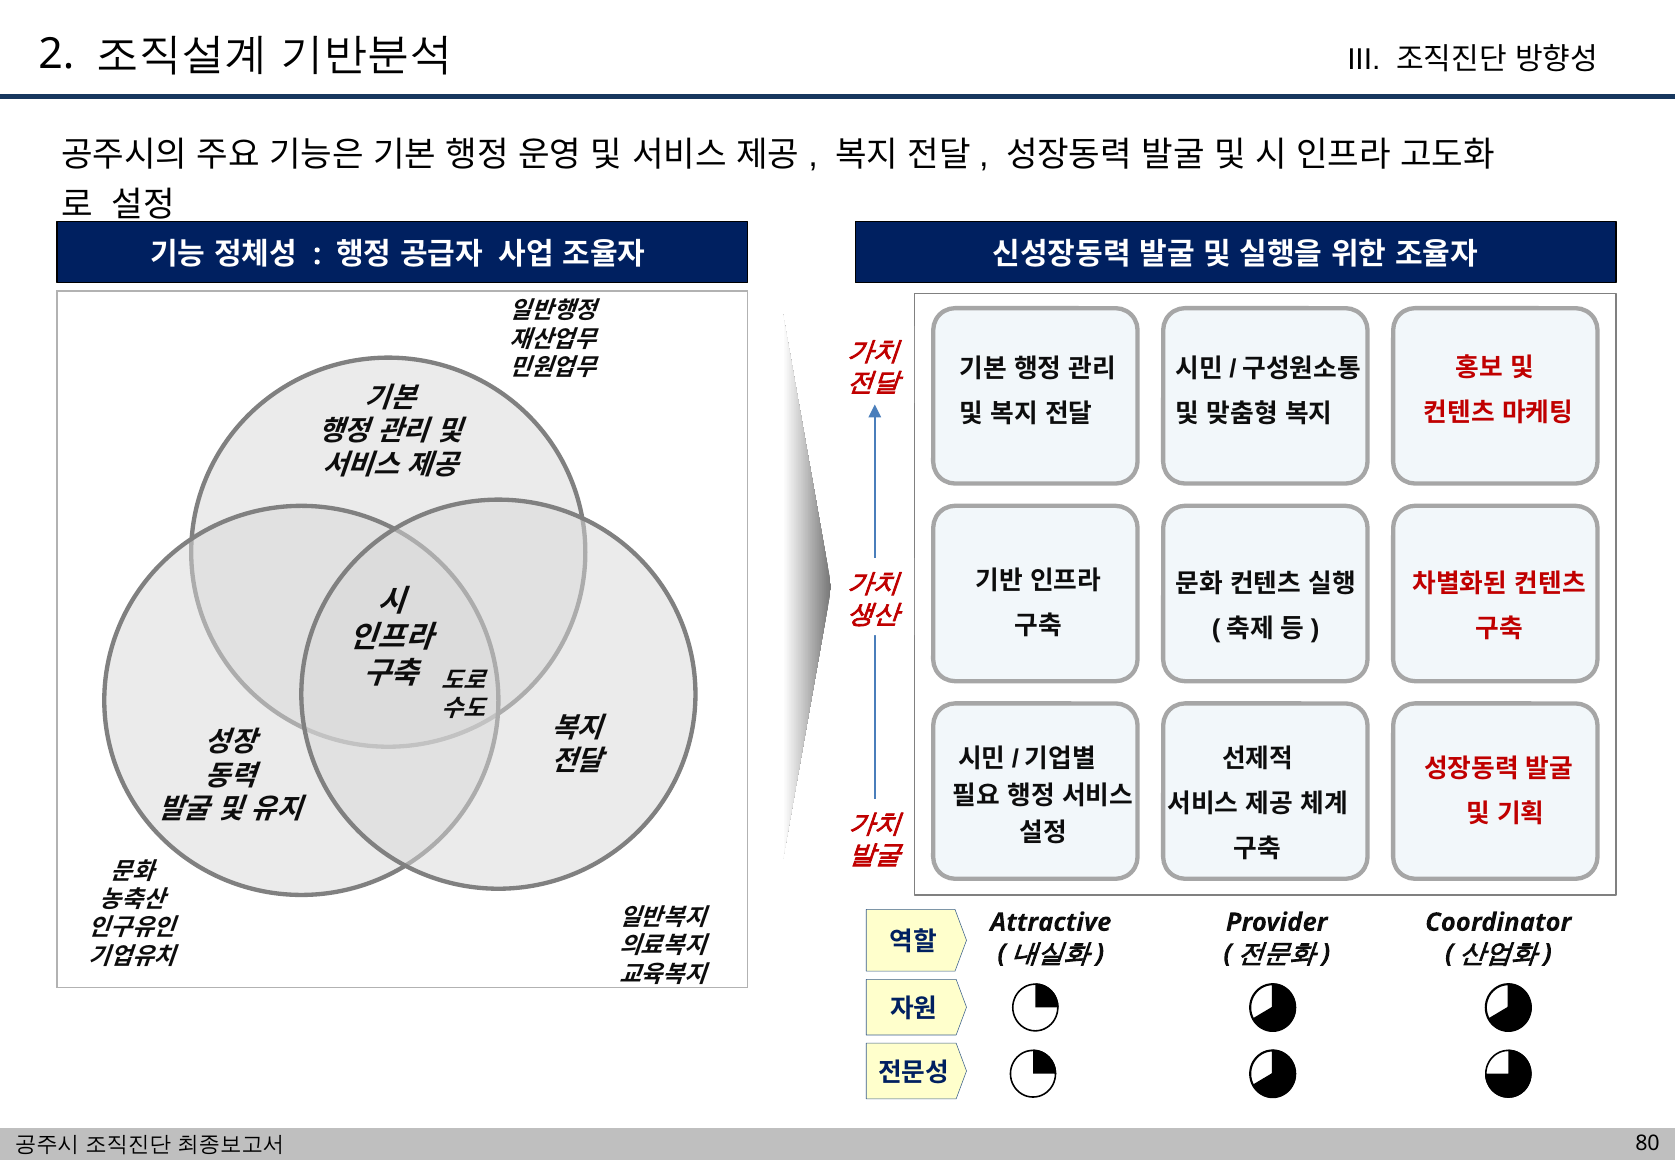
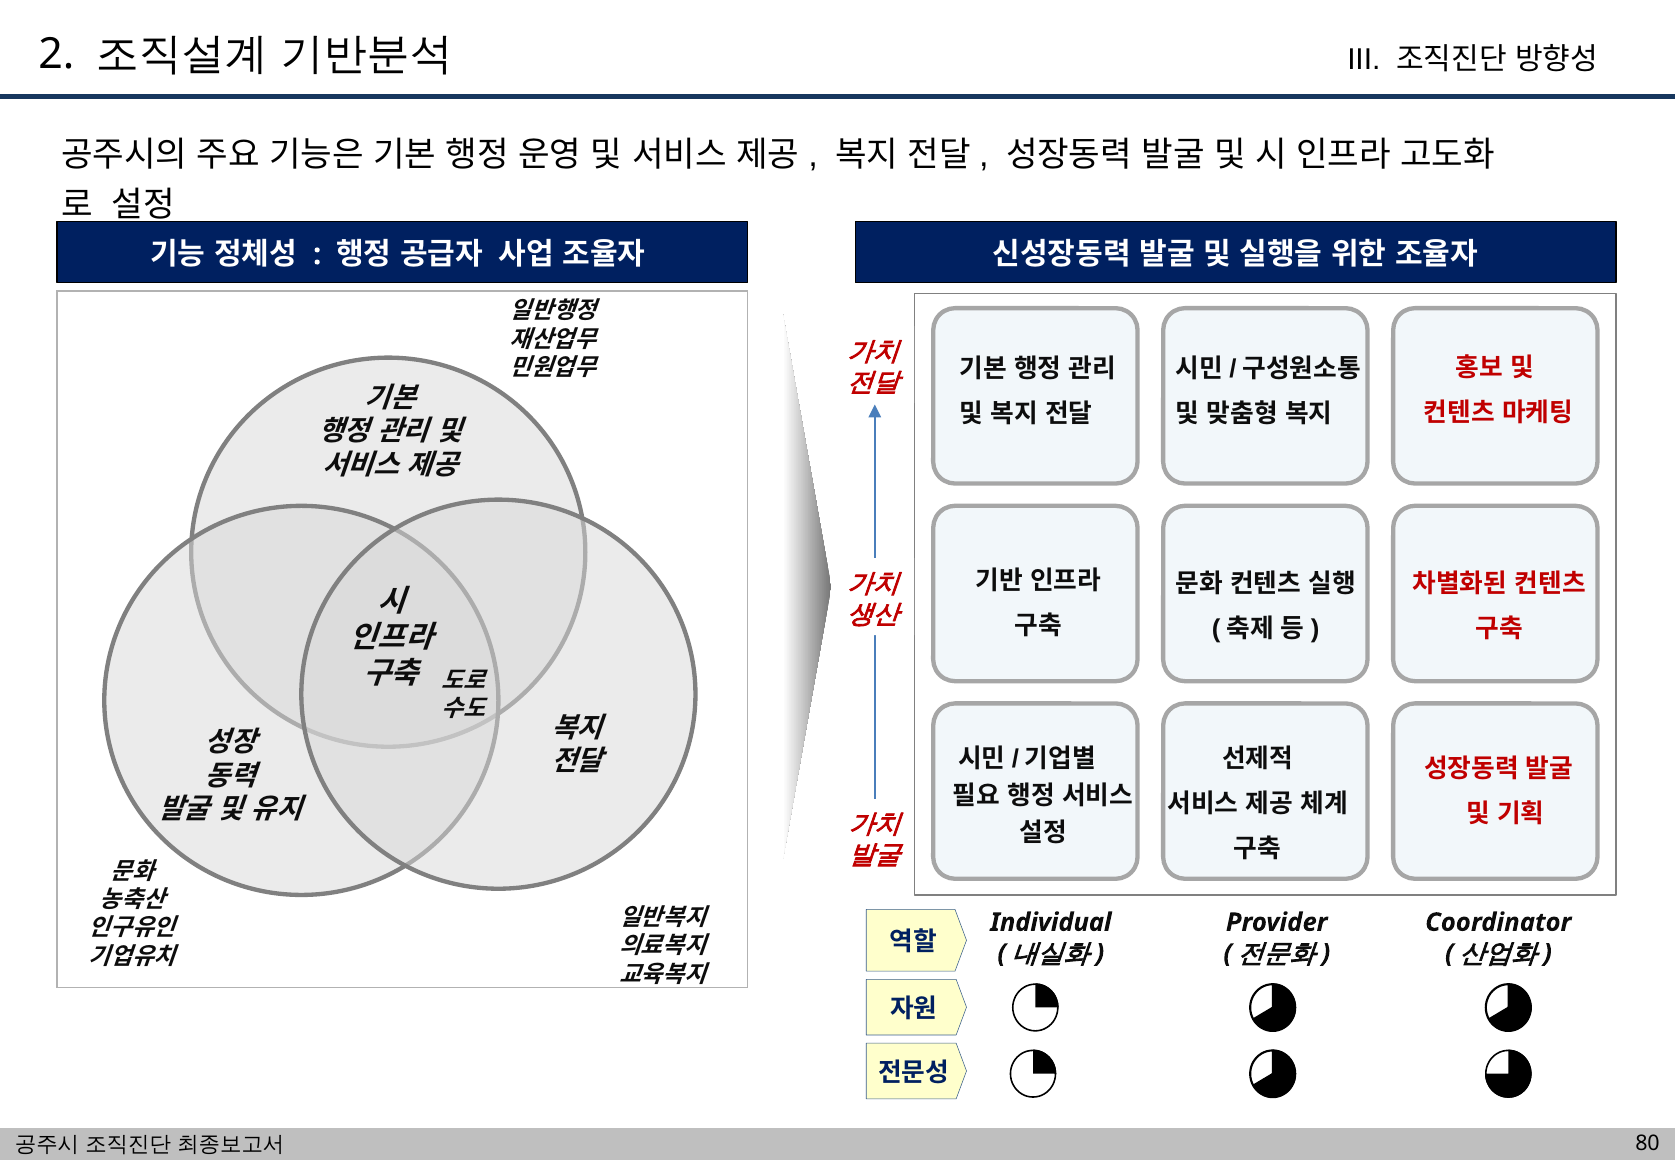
Attractive: Attractive -> Individual
